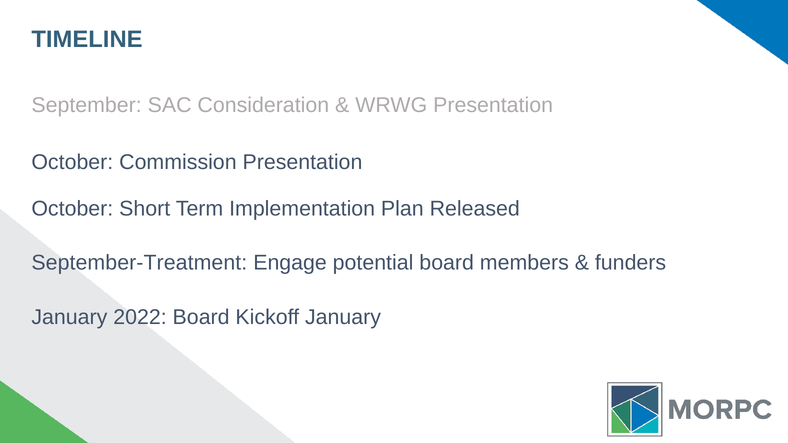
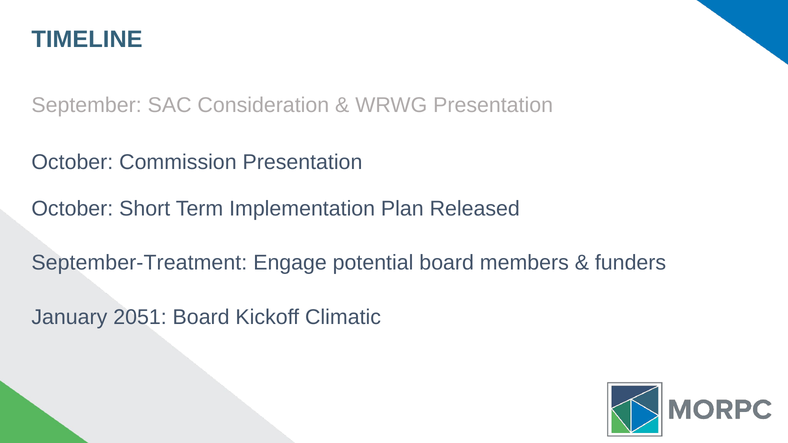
2022: 2022 -> 2051
Kickoff January: January -> Climatic
